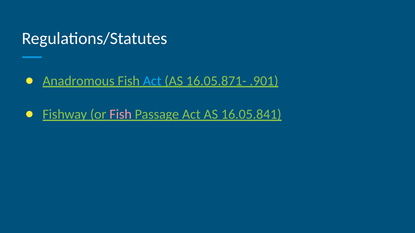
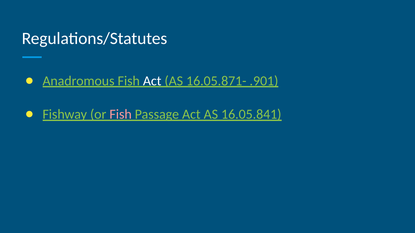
Act at (152, 81) colour: light blue -> white
